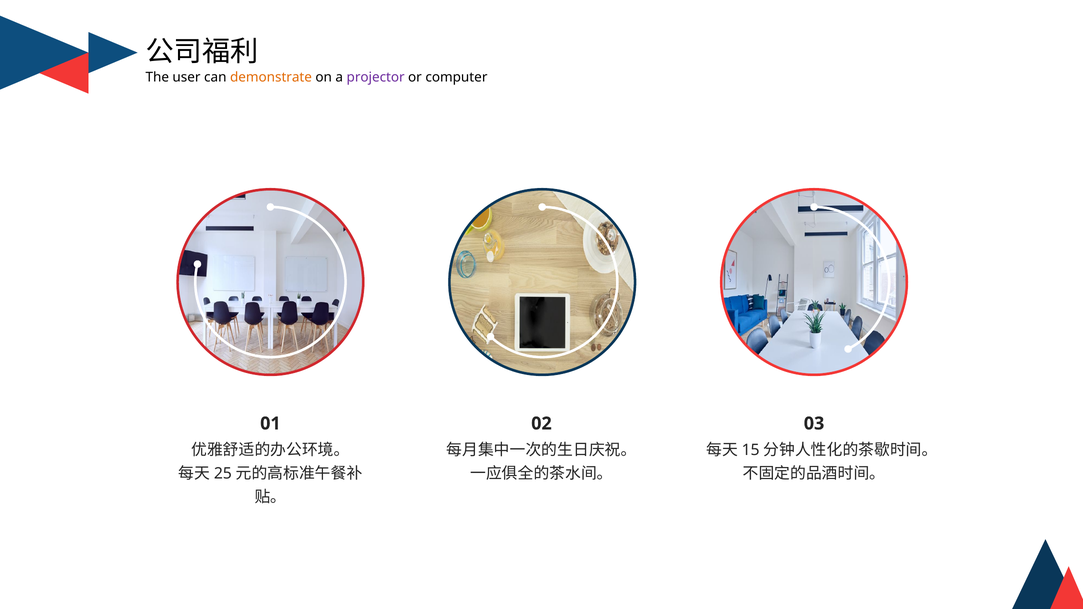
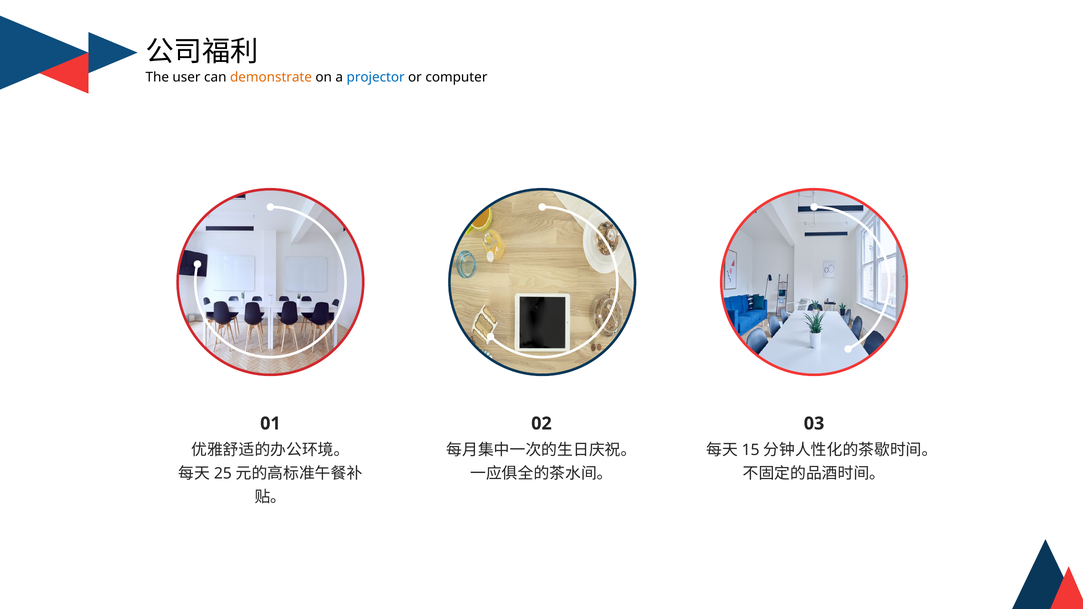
projector colour: purple -> blue
